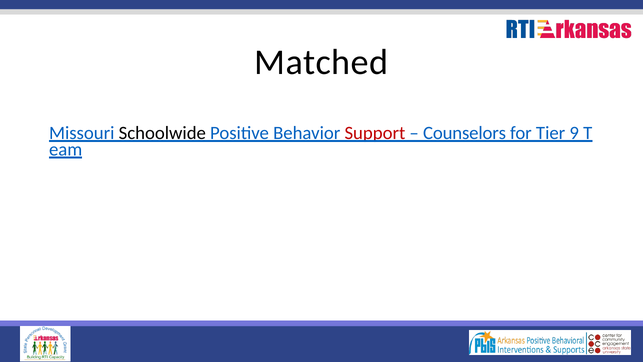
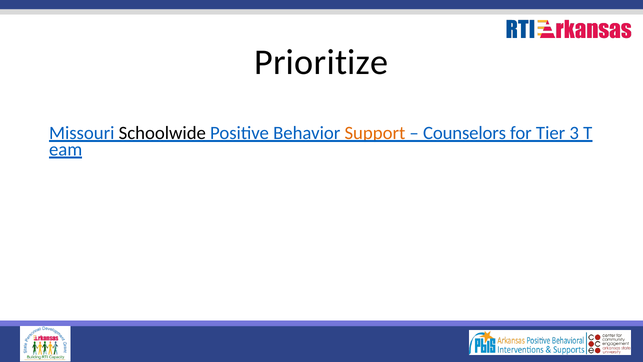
Matched: Matched -> Prioritize
Support colour: red -> orange
9: 9 -> 3
